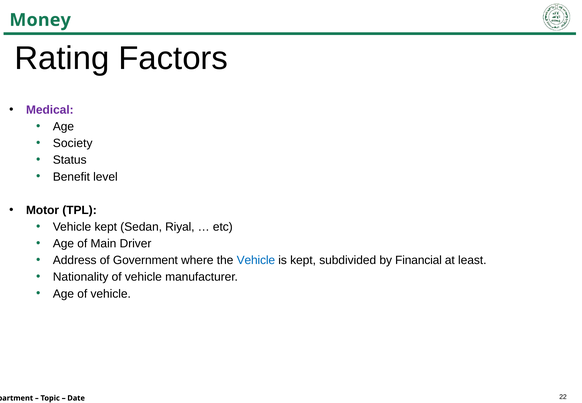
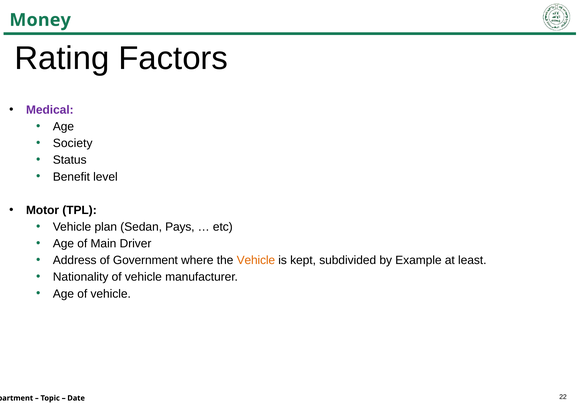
Vehicle kept: kept -> plan
Riyal: Riyal -> Pays
Vehicle at (256, 260) colour: blue -> orange
Financial: Financial -> Example
